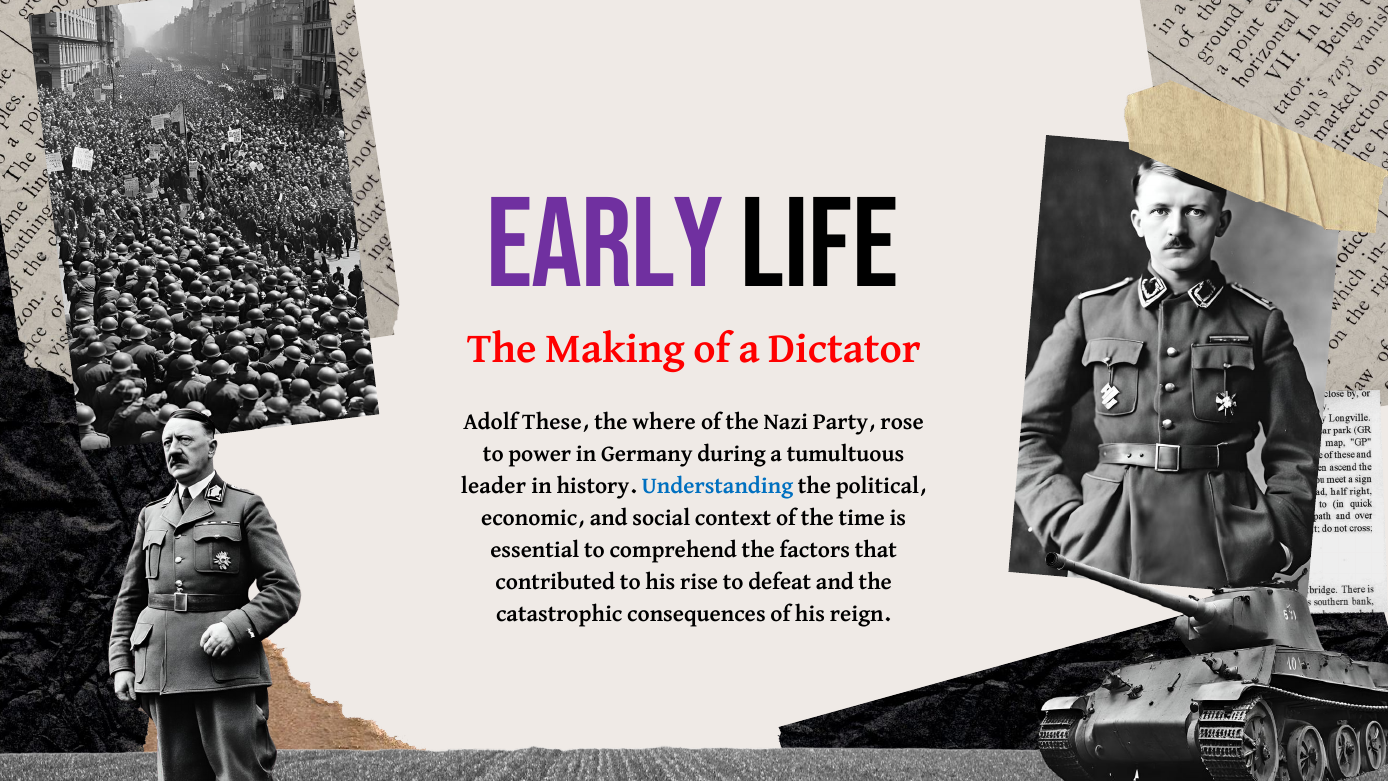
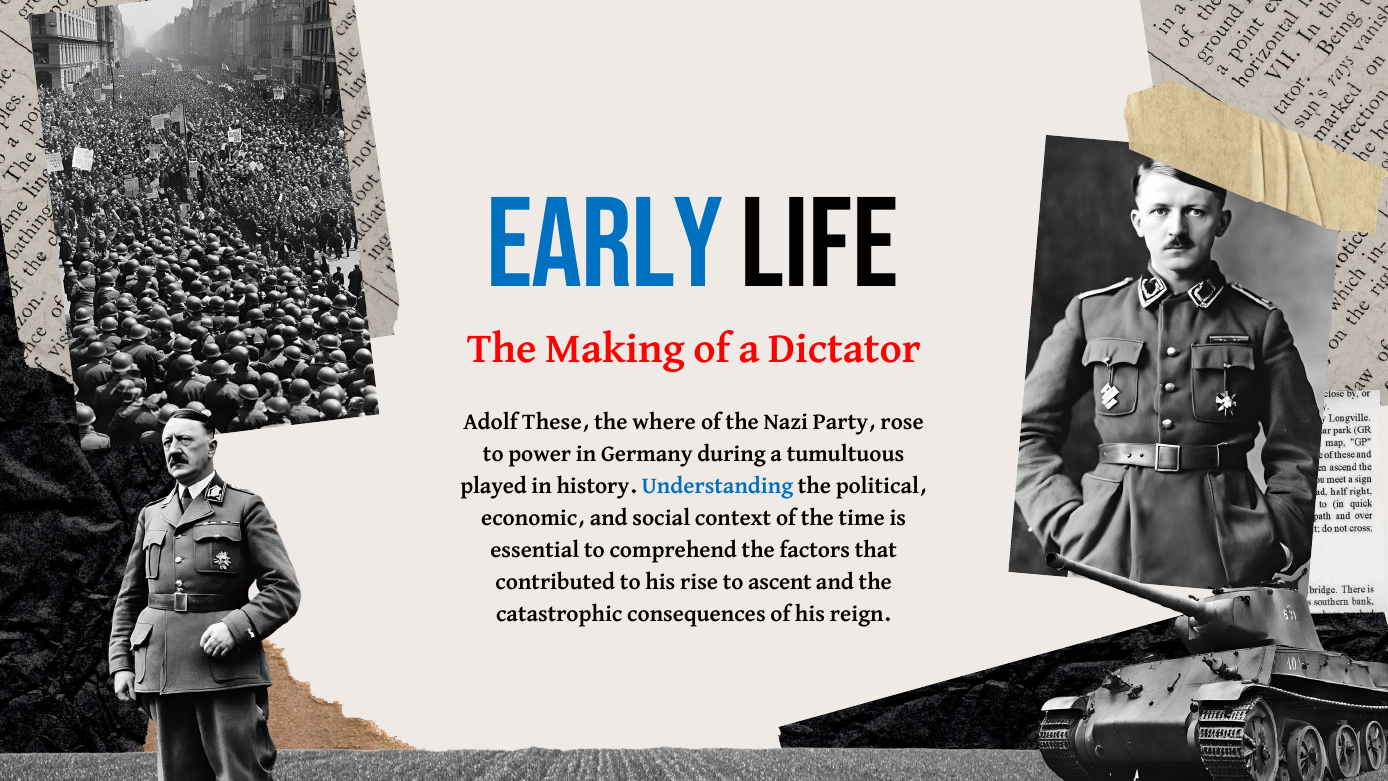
Early colour: purple -> blue
leader: leader -> played
defeat: defeat -> ascent
